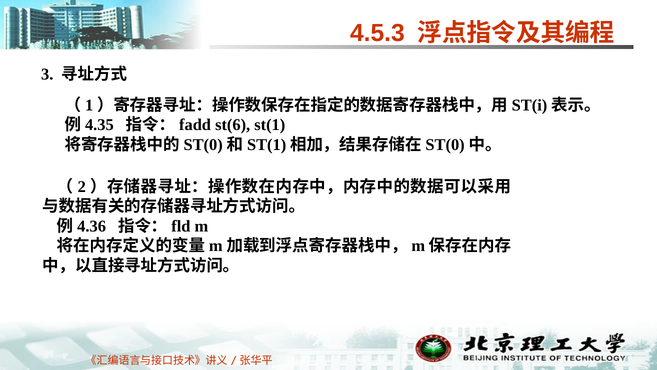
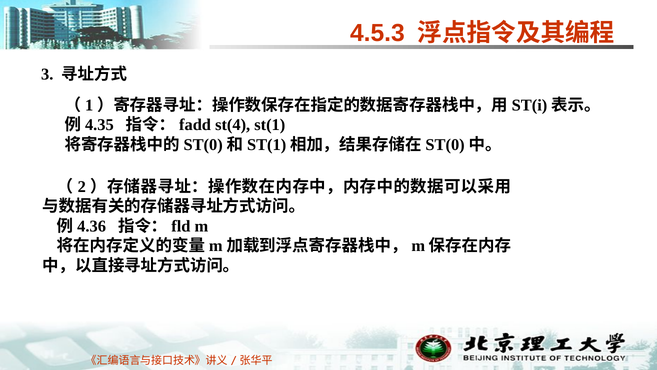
st(6: st(6 -> st(4
